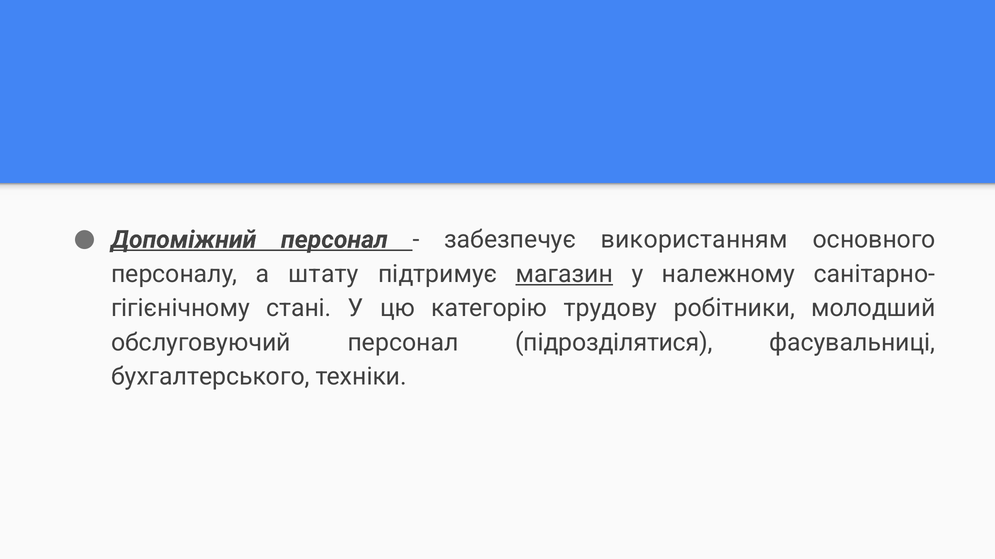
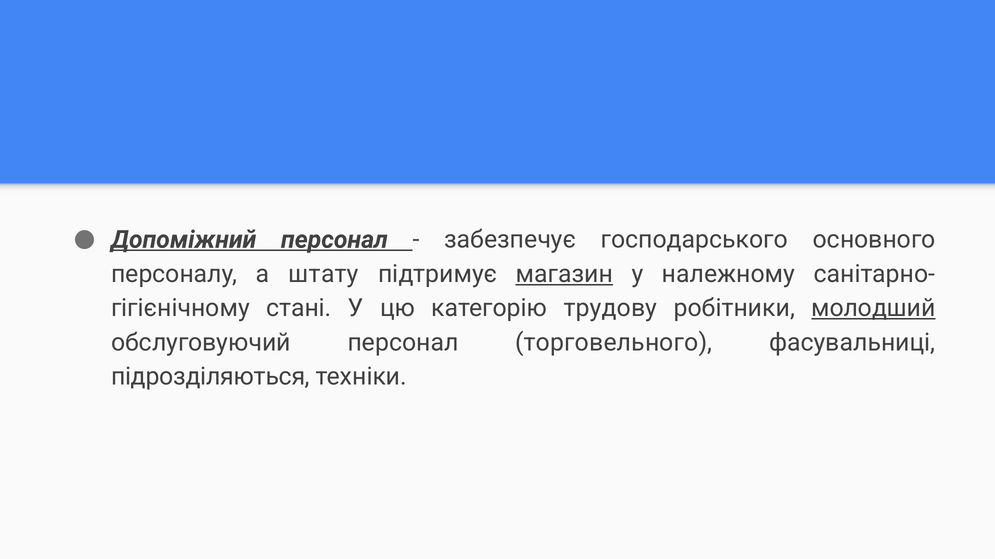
використанням: використанням -> господарського
молодший underline: none -> present
підрозділятися: підрозділятися -> торговельного
бухгалтерського: бухгалтерського -> підрозділяються
